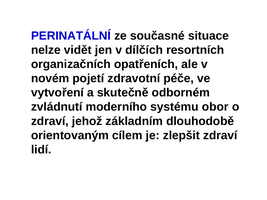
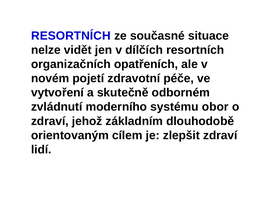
PERINATÁLNÍ at (71, 36): PERINATÁLNÍ -> RESORTNÍCH
